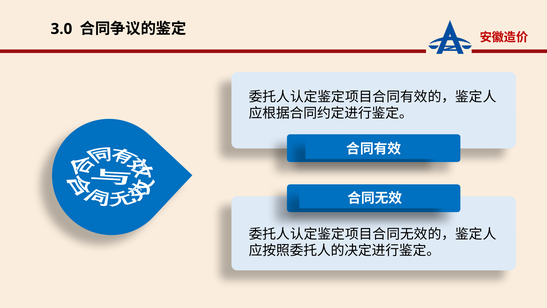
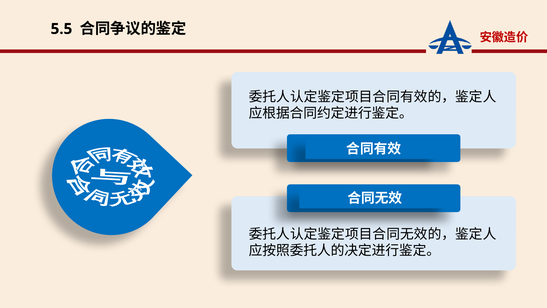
3.0: 3.0 -> 5.5
